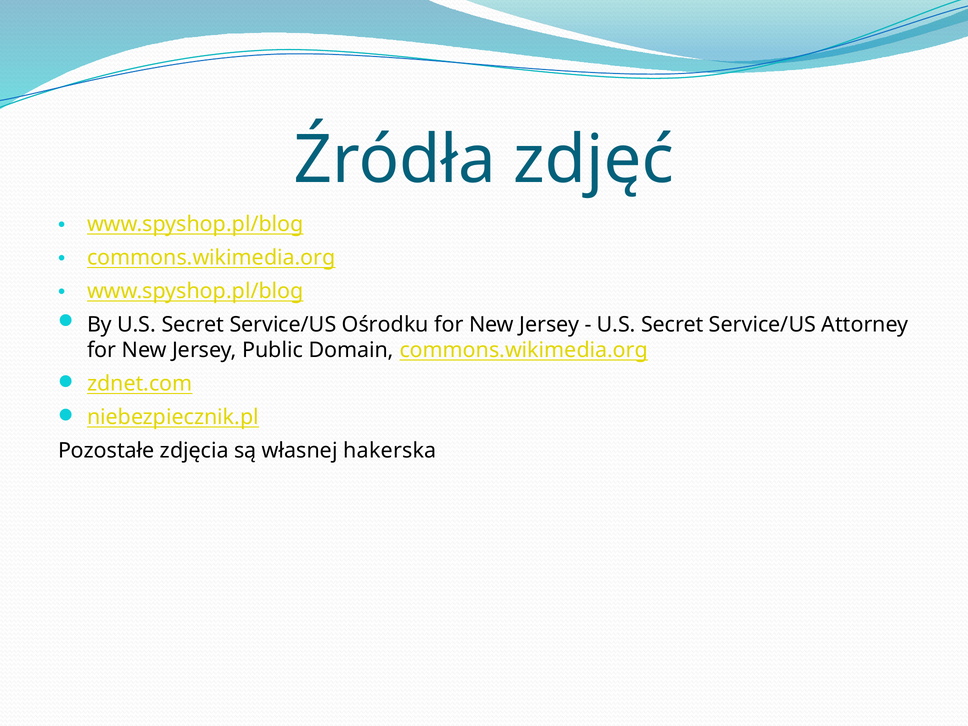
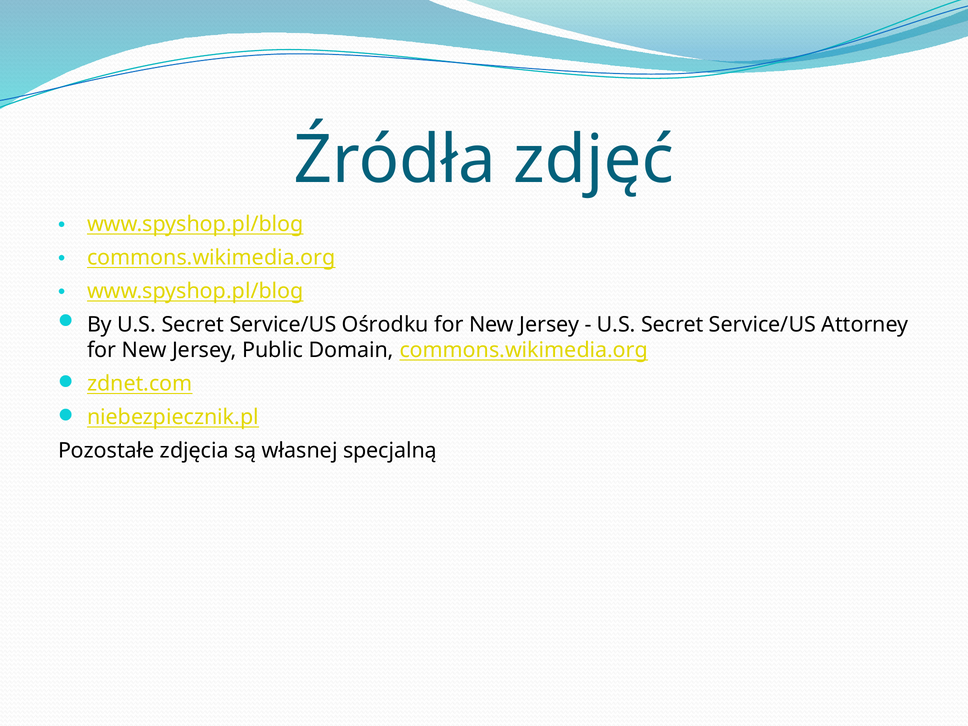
hakerska: hakerska -> specjalną
